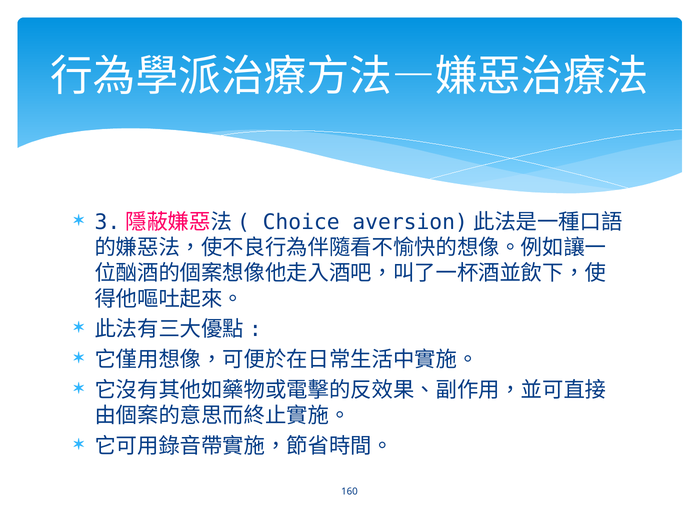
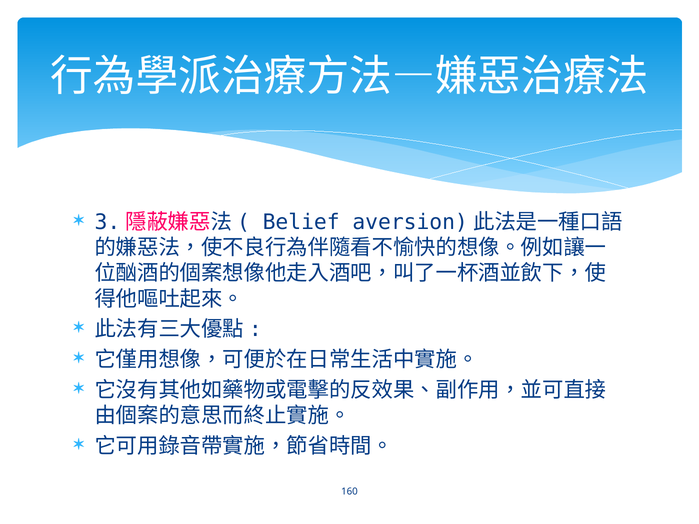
Choice: Choice -> Belief
